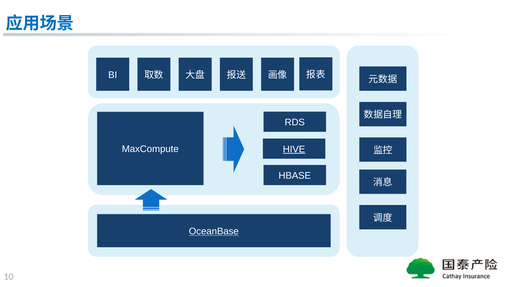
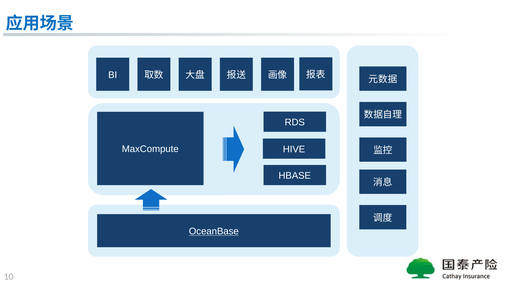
HIVE underline: present -> none
